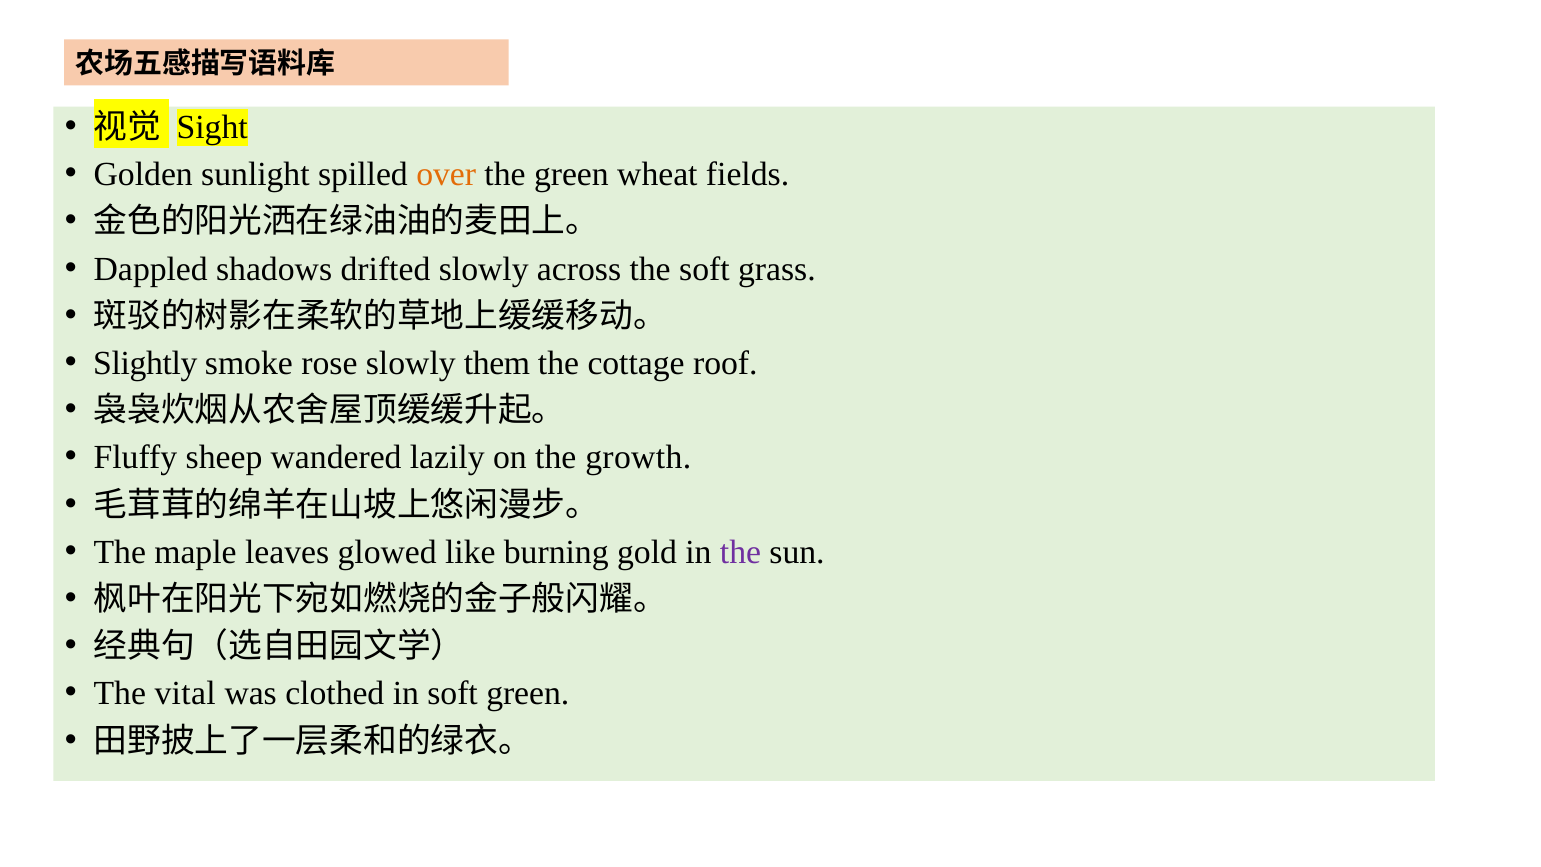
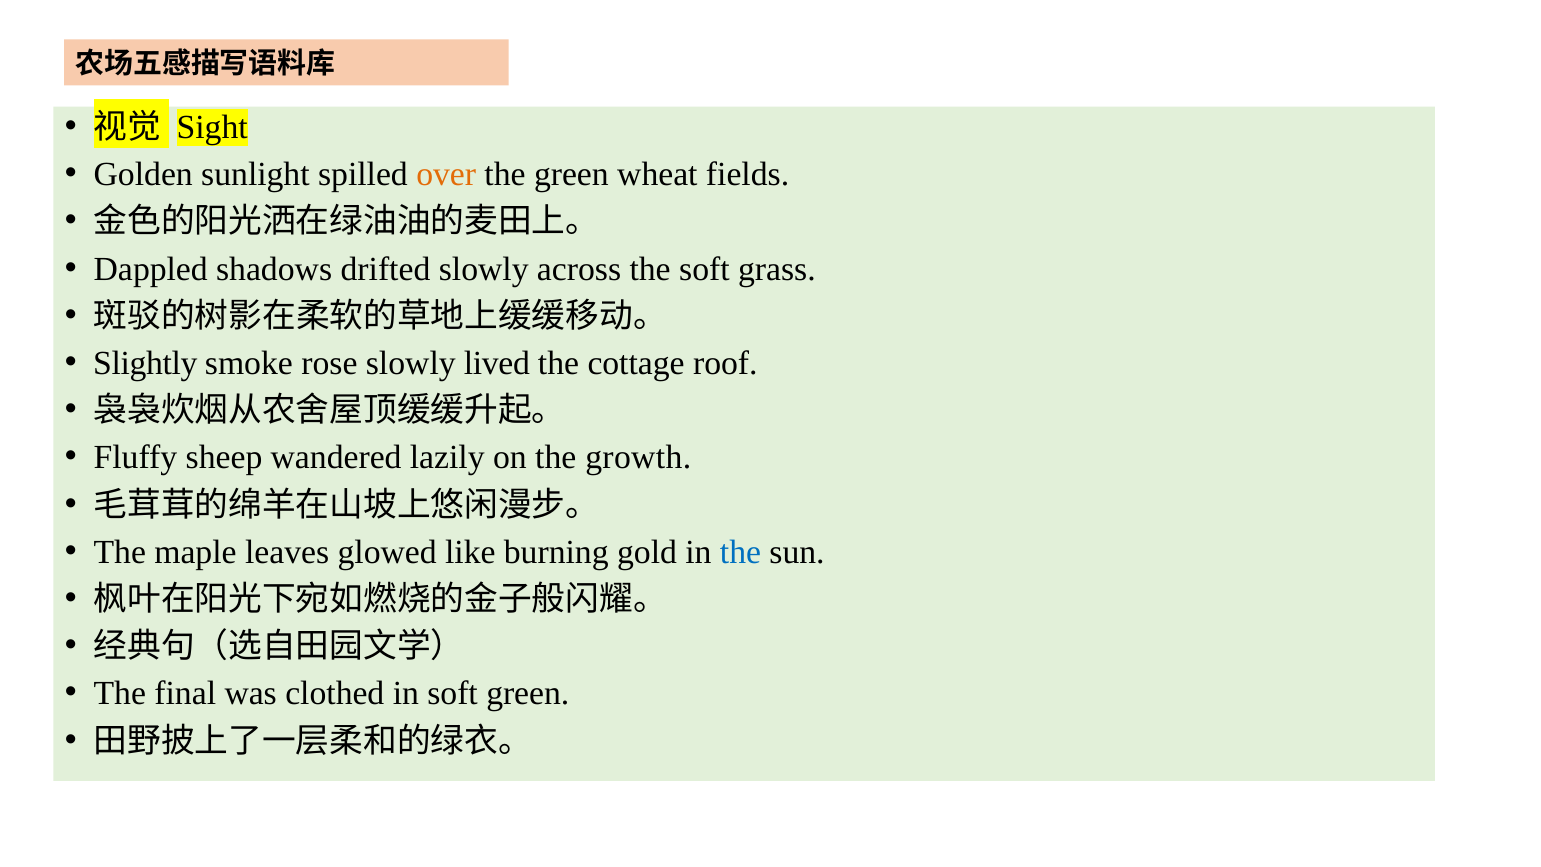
them: them -> lived
the at (741, 552) colour: purple -> blue
vital: vital -> final
